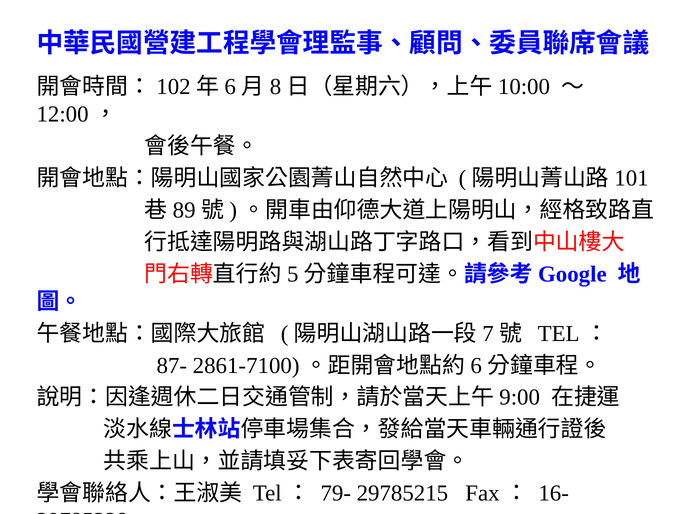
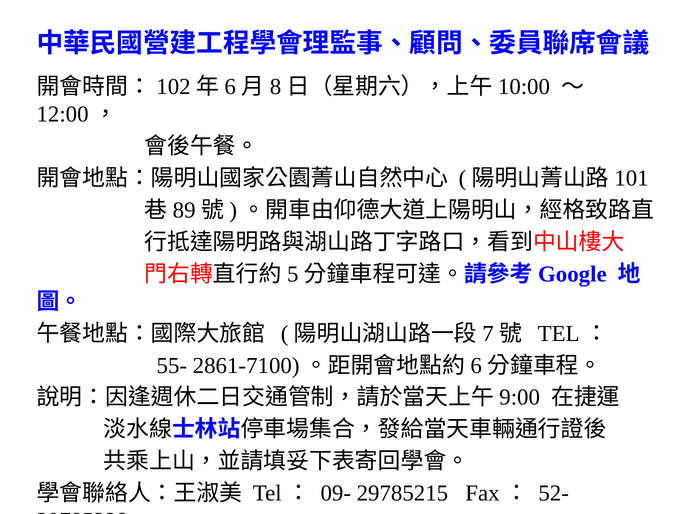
87-: 87- -> 55-
79-: 79- -> 09-
16-: 16- -> 52-
